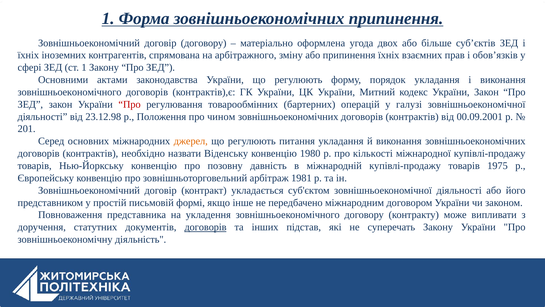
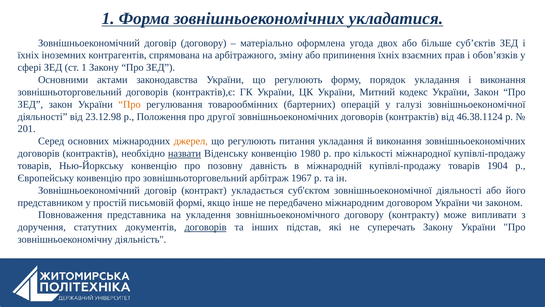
зовнішньоекономічних припинення: припинення -> укладатися
зовнішньоекономічного at (70, 92): зовнішньоекономічного -> зовнішньоторговельний
Про at (130, 104) colour: red -> orange
чином: чином -> другої
00.09.2001: 00.09.2001 -> 46.38.1124
назвати underline: none -> present
1975: 1975 -> 1904
1981: 1981 -> 1967
